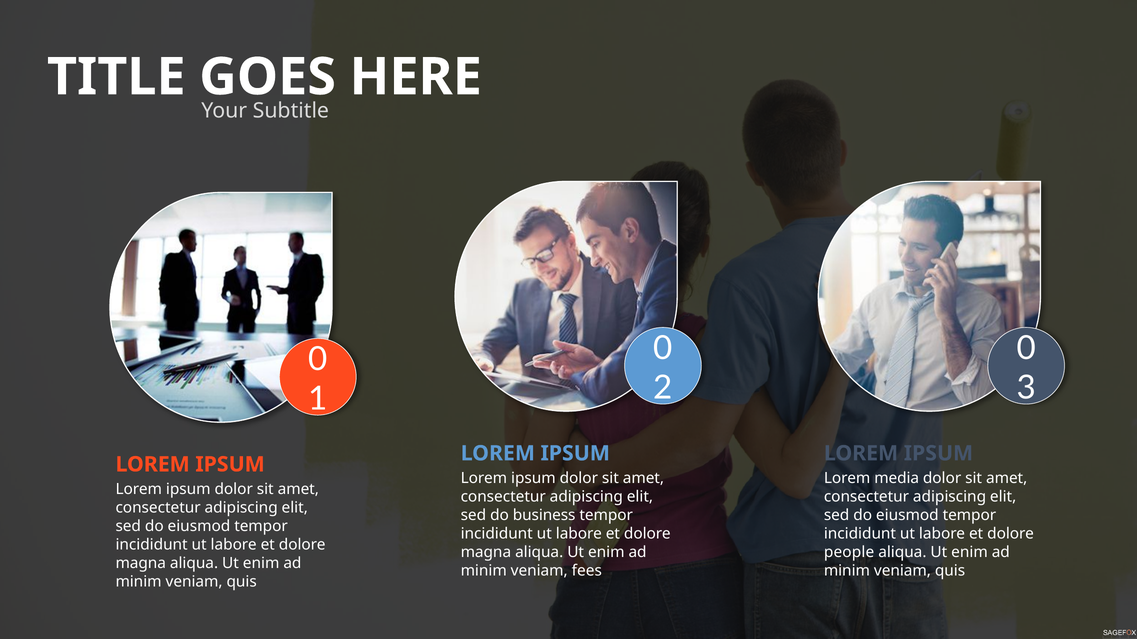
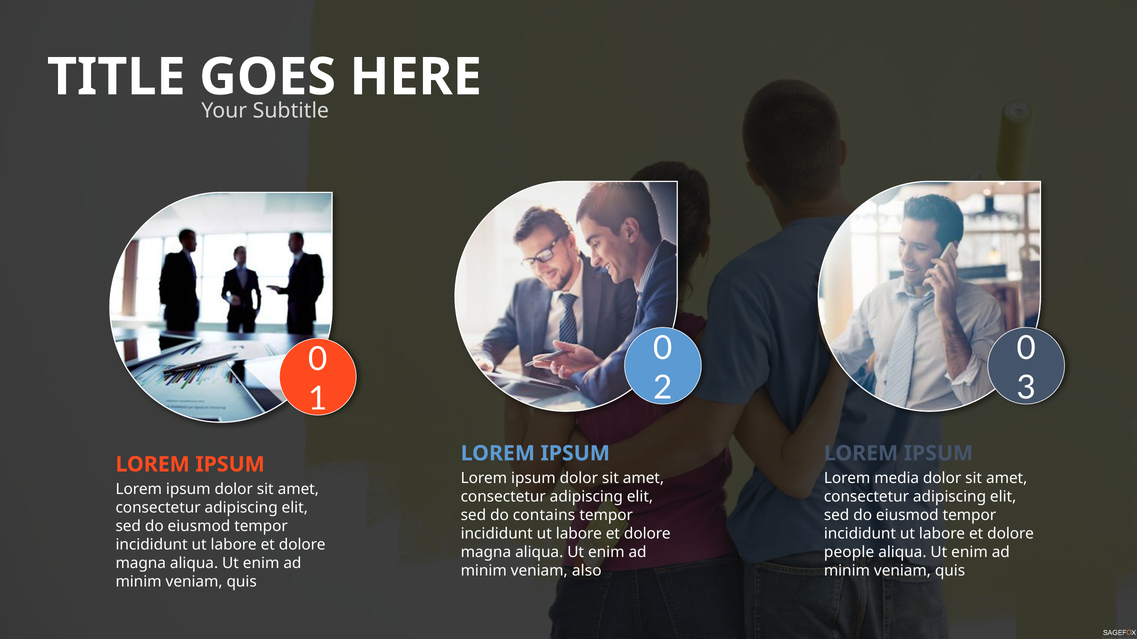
business: business -> contains
fees: fees -> also
